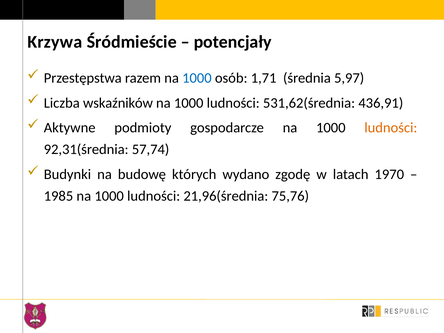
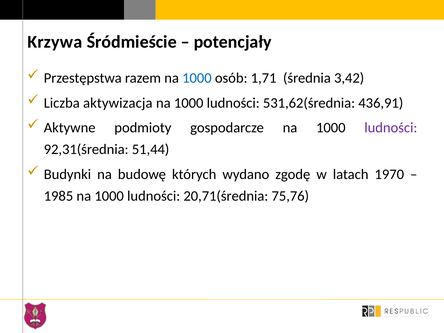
5,97: 5,97 -> 3,42
wskaźników: wskaźników -> aktywizacja
ludności at (391, 128) colour: orange -> purple
57,74: 57,74 -> 51,44
21,96(średnia: 21,96(średnia -> 20,71(średnia
